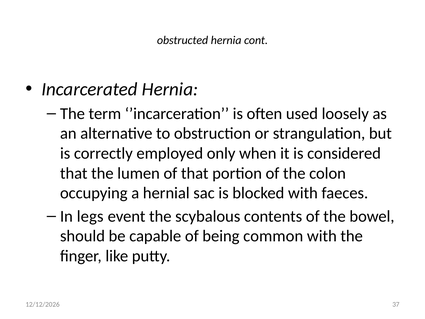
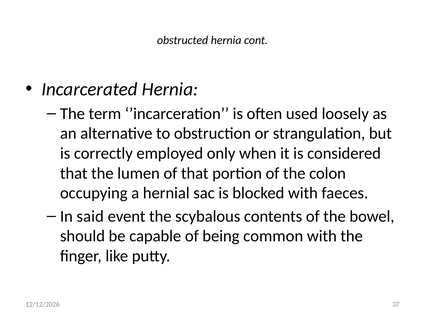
legs: legs -> said
